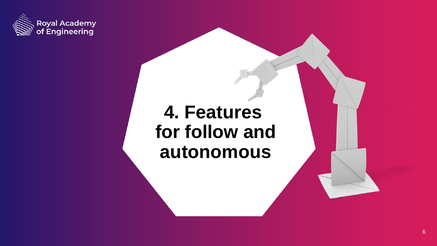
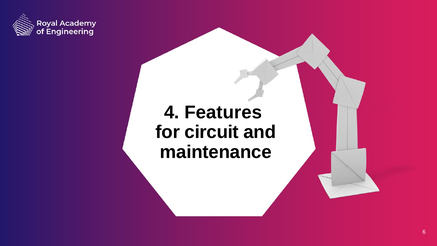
follow: follow -> circuit
autonomous: autonomous -> maintenance
